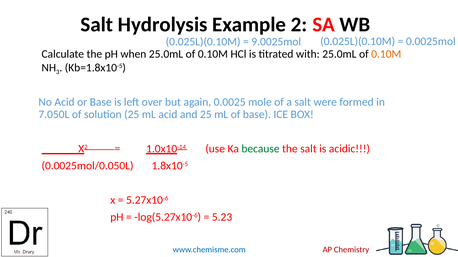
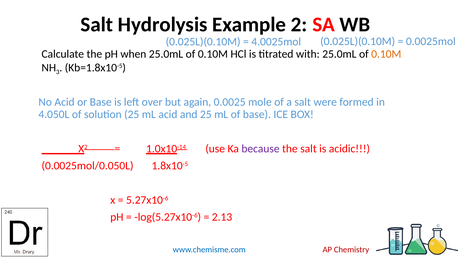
9.0025mol: 9.0025mol -> 4.0025mol
7.050L: 7.050L -> 4.050L
because colour: green -> purple
5.23: 5.23 -> 2.13
